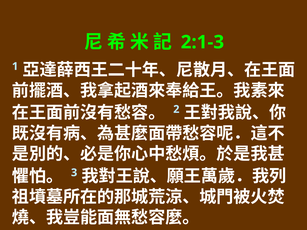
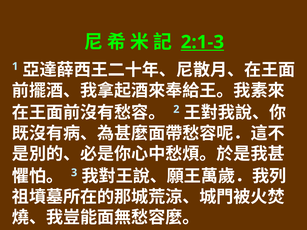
2:1-3 underline: none -> present
